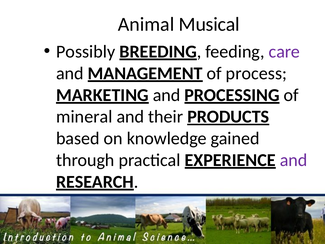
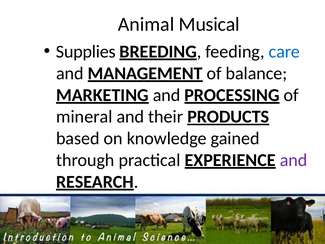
Possibly: Possibly -> Supplies
care colour: purple -> blue
process: process -> balance
